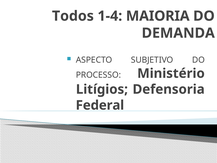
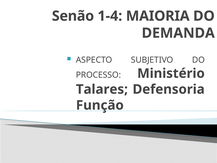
Todos: Todos -> Senão
Litígios: Litígios -> Talares
Federal: Federal -> Função
